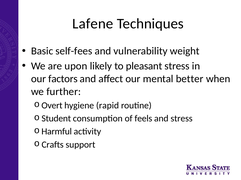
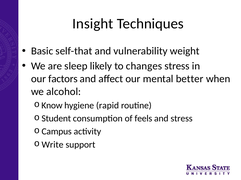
Lafene: Lafene -> Insight
self-fees: self-fees -> self-that
upon: upon -> sleep
pleasant: pleasant -> changes
further: further -> alcohol
Overt: Overt -> Know
Harmful: Harmful -> Campus
Crafts: Crafts -> Write
